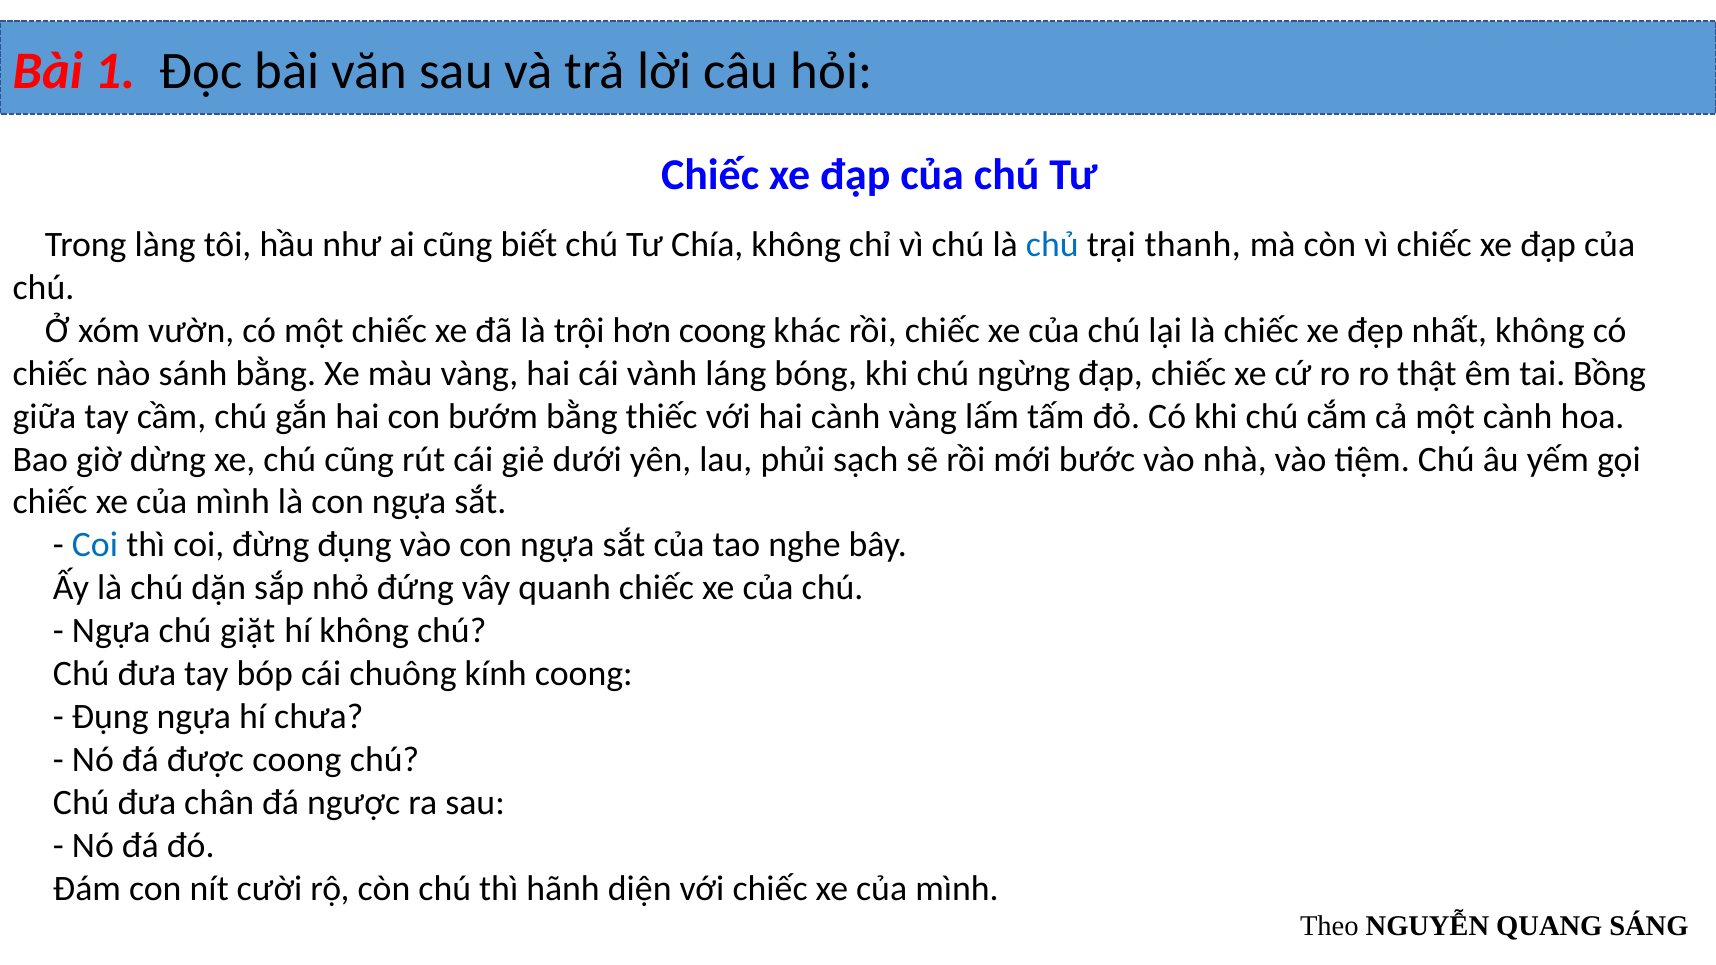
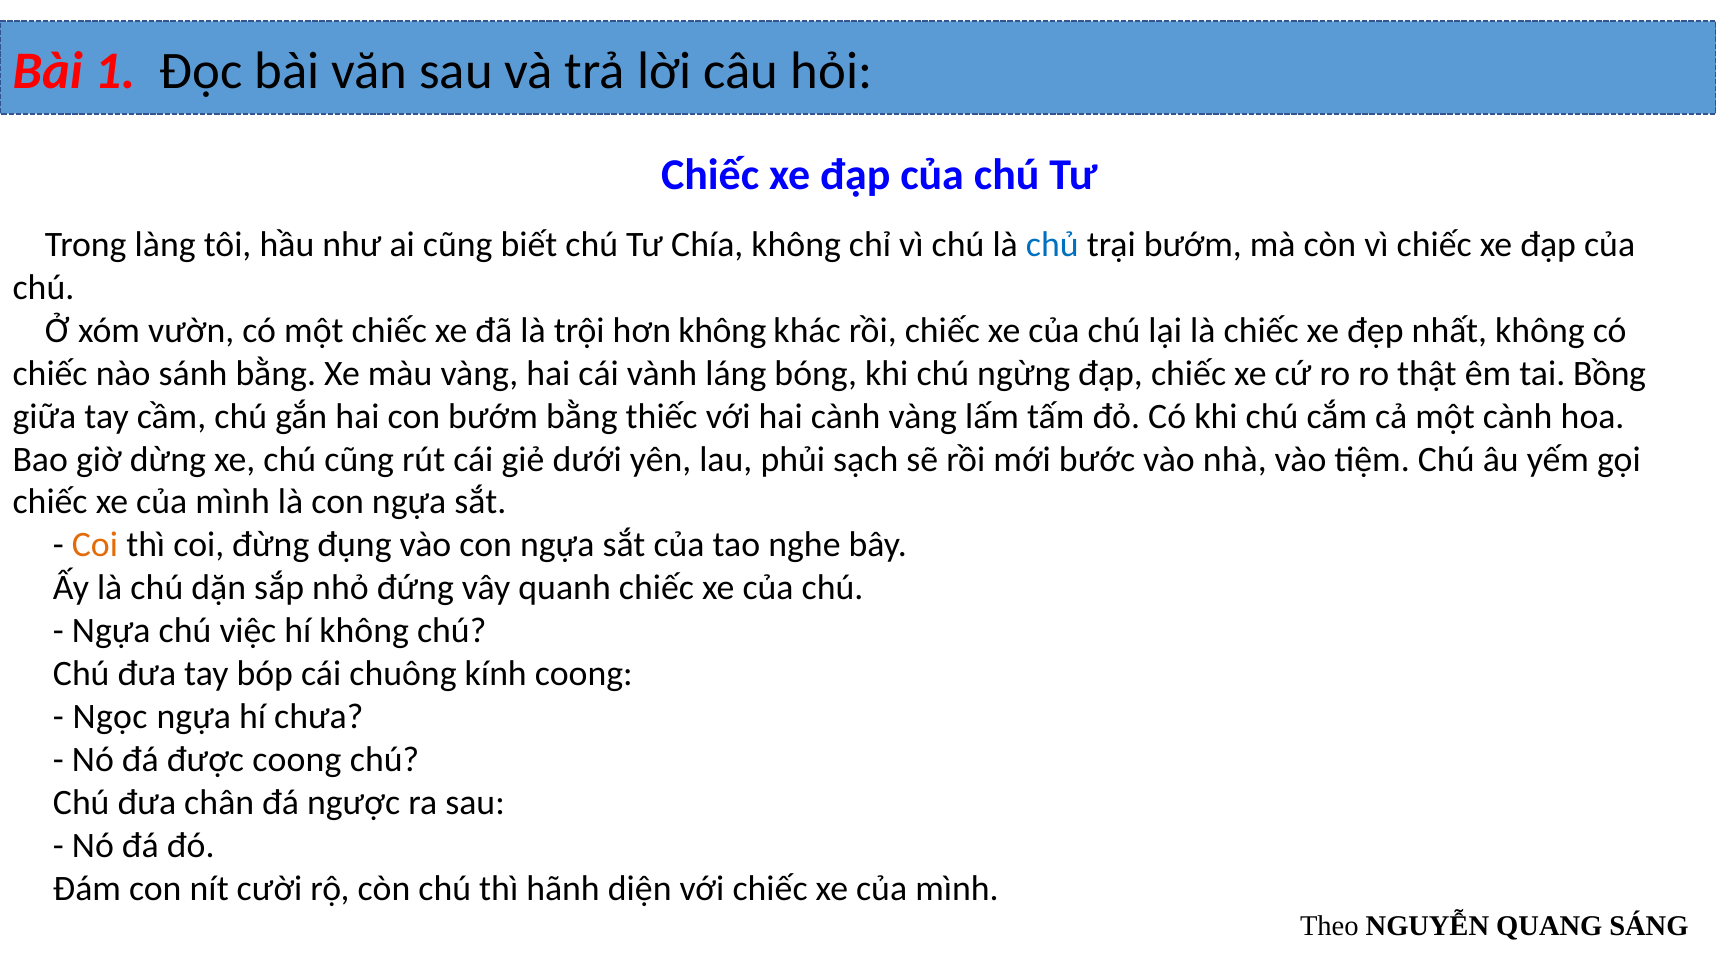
trại thanh: thanh -> bướm
hơn coong: coong -> không
Coi at (95, 545) colour: blue -> orange
giặt: giặt -> việc
Đụng at (110, 717): Đụng -> Ngọc
